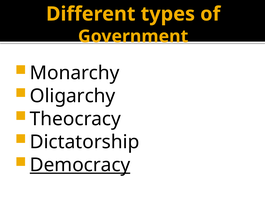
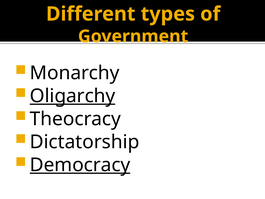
Oligarchy underline: none -> present
